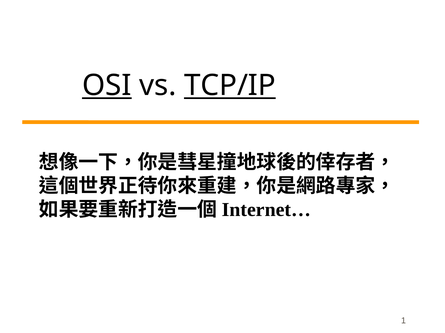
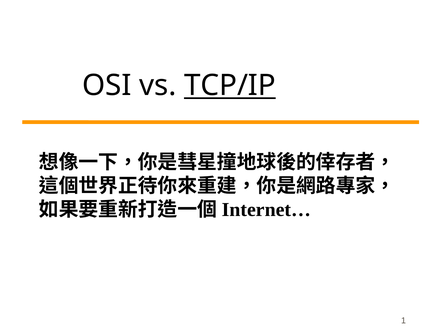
OSI underline: present -> none
